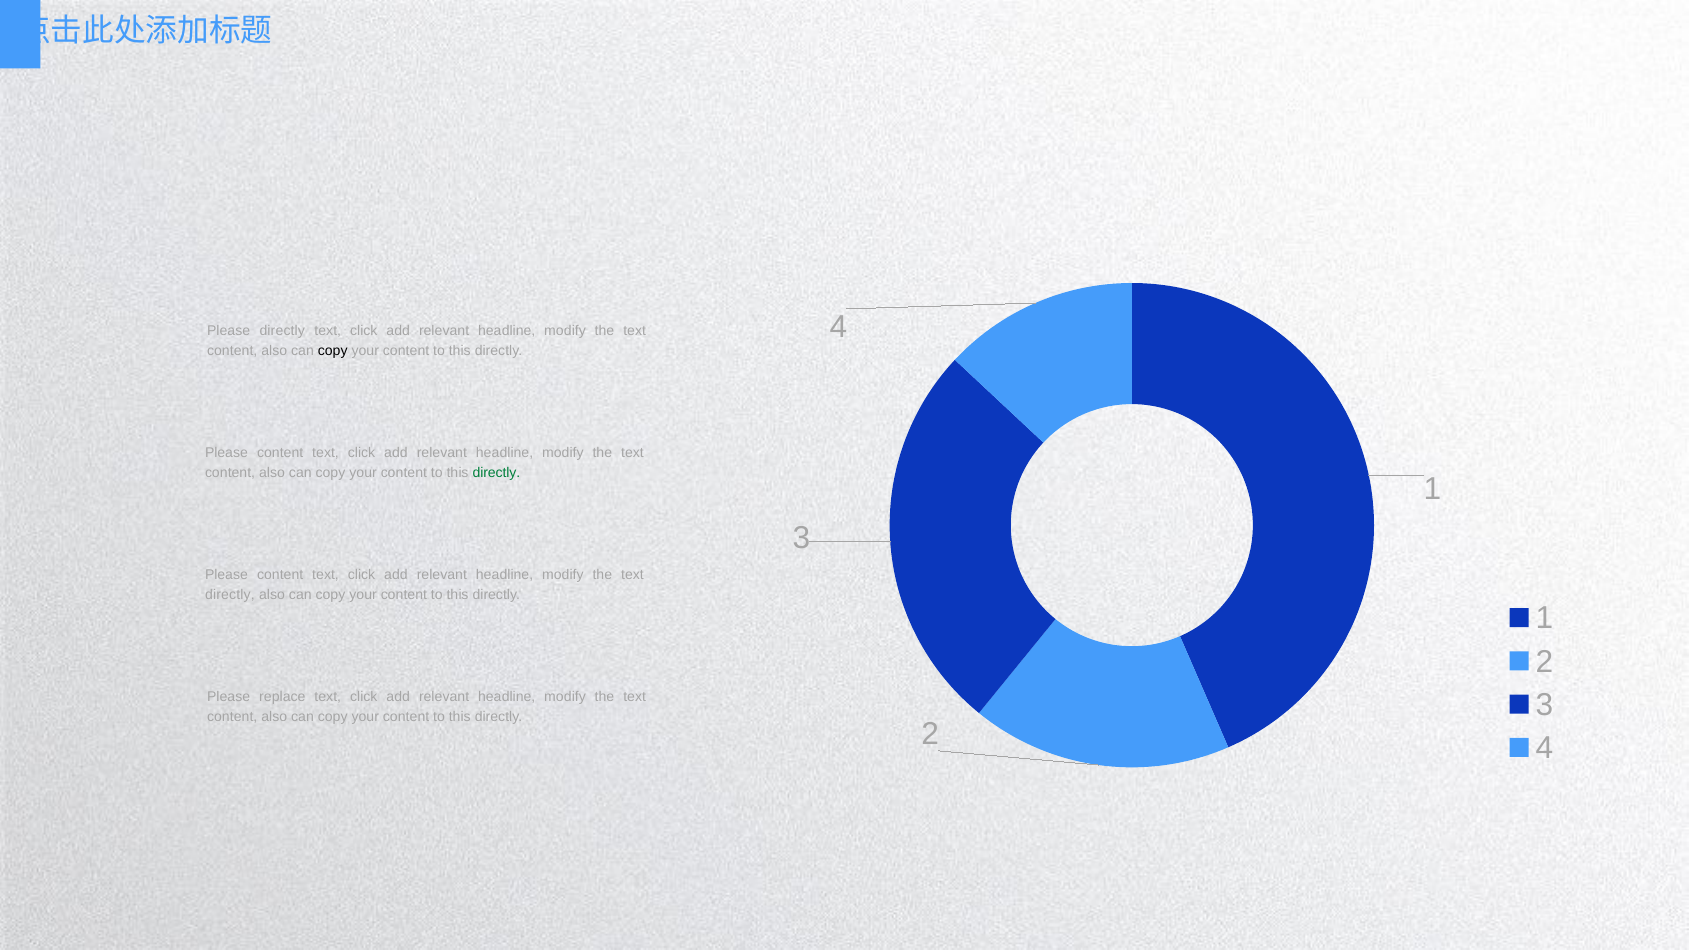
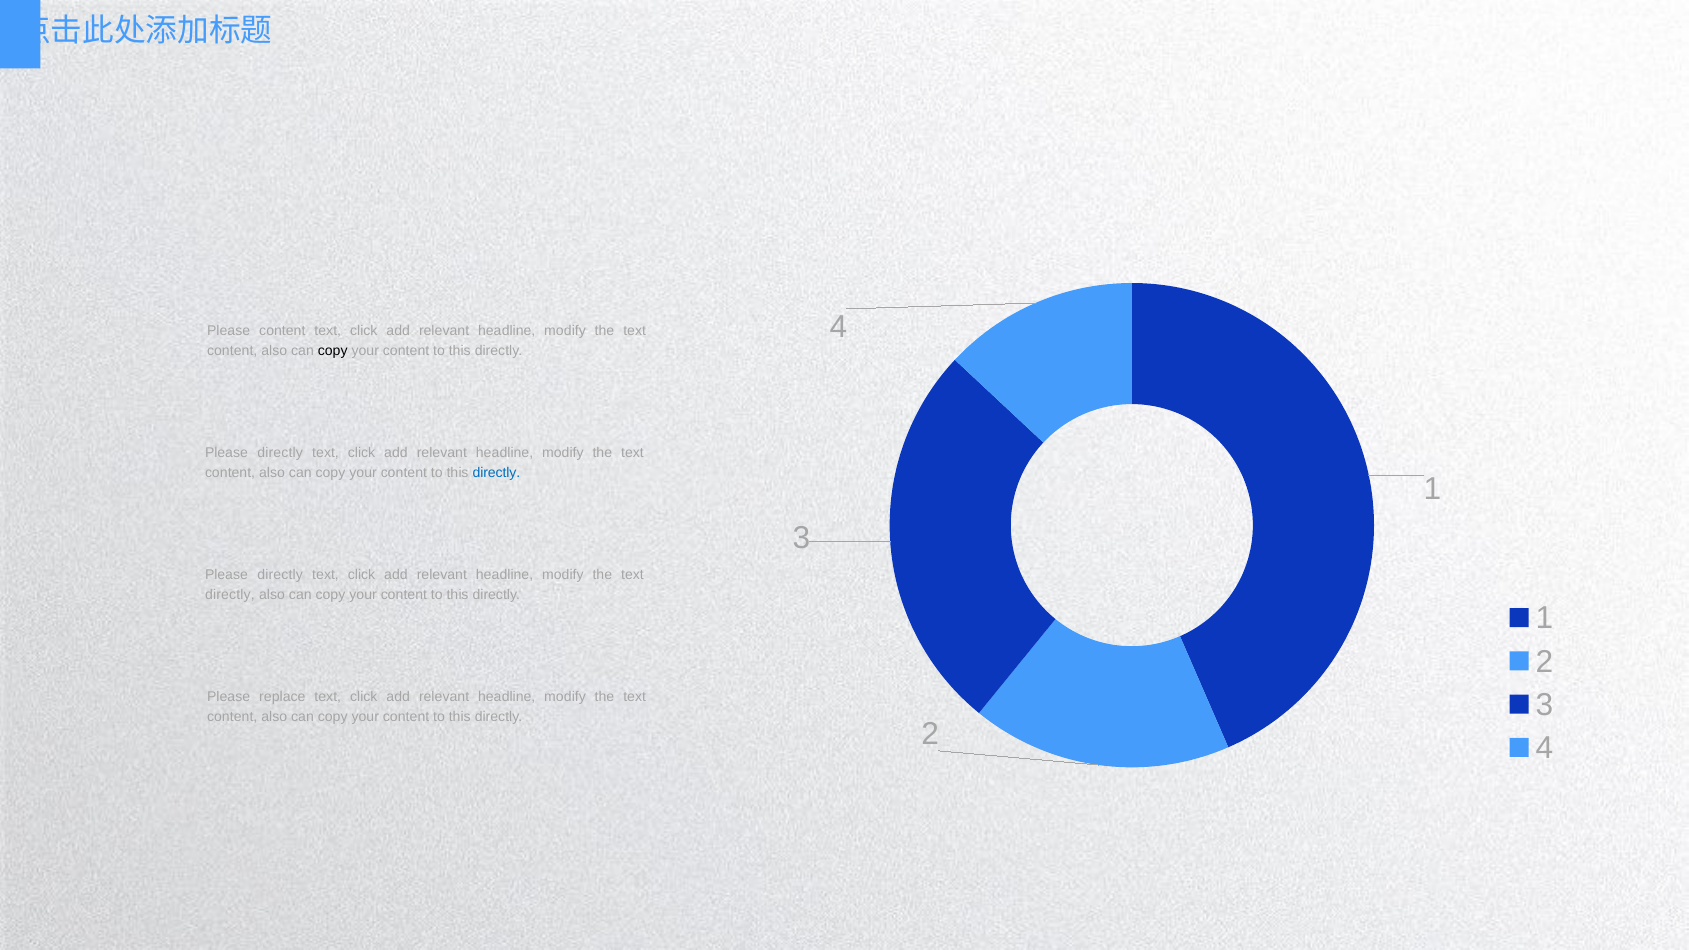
Please directly: directly -> content
content at (280, 453): content -> directly
directly at (496, 473) colour: green -> blue
content at (280, 575): content -> directly
